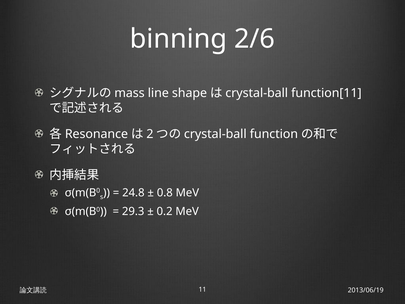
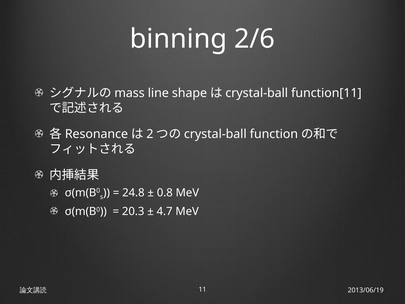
29.3: 29.3 -> 20.3
0.2: 0.2 -> 4.7
